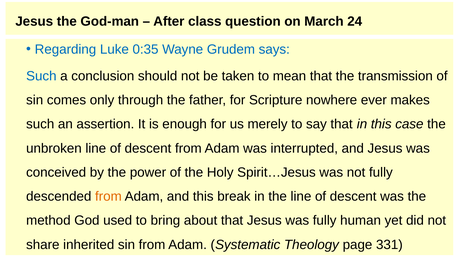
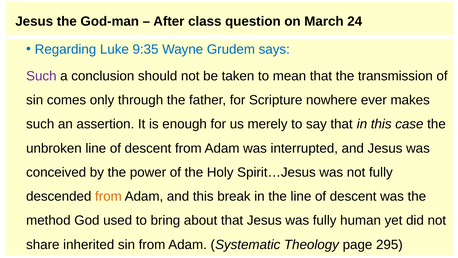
0:35: 0:35 -> 9:35
Such at (41, 76) colour: blue -> purple
331: 331 -> 295
